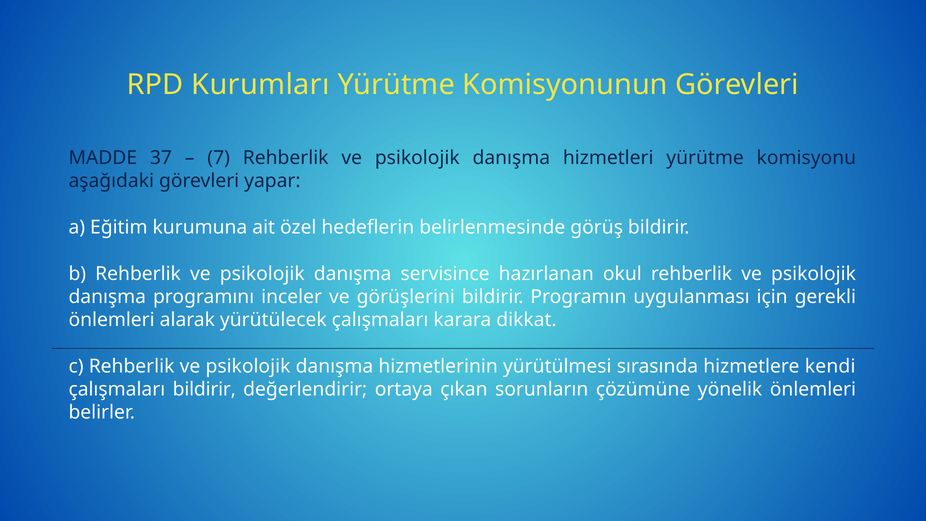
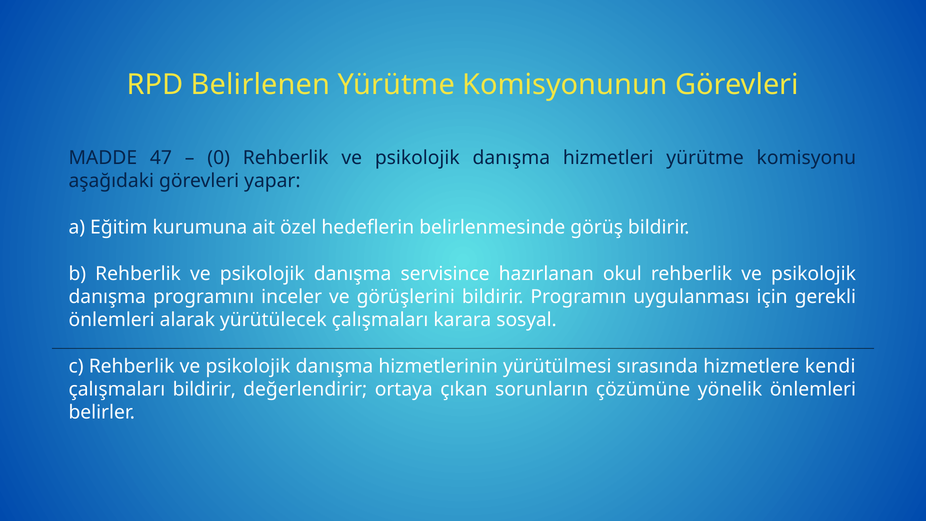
Kurumları: Kurumları -> Belirlenen
37: 37 -> 47
7: 7 -> 0
dikkat: dikkat -> sosyal
